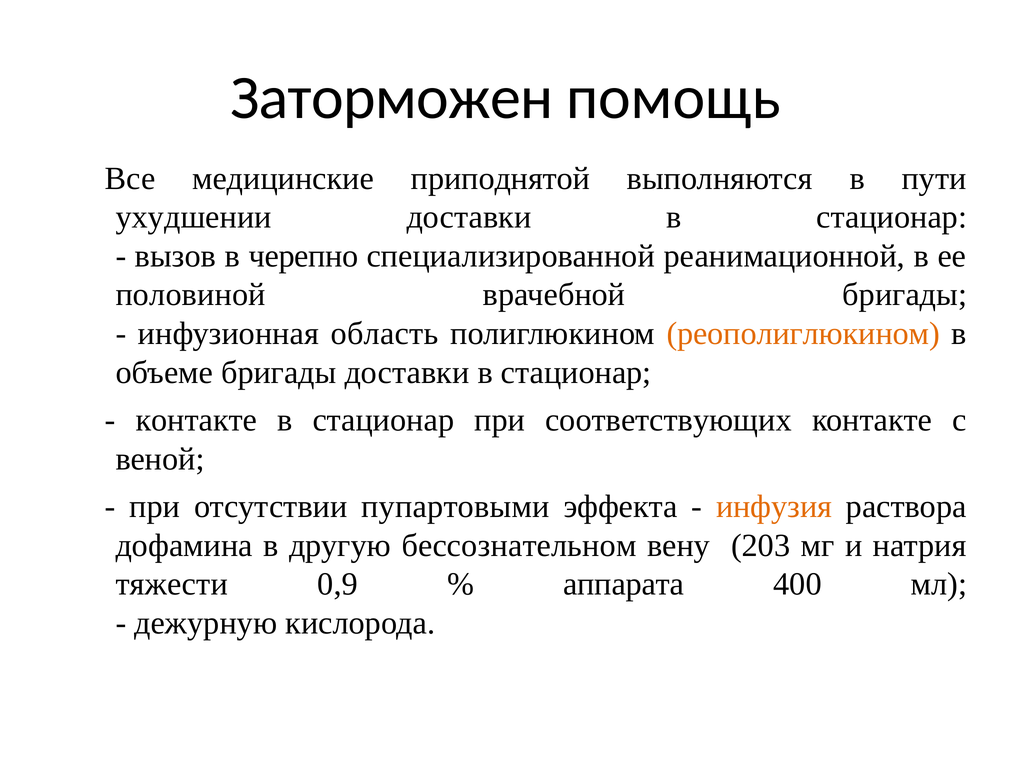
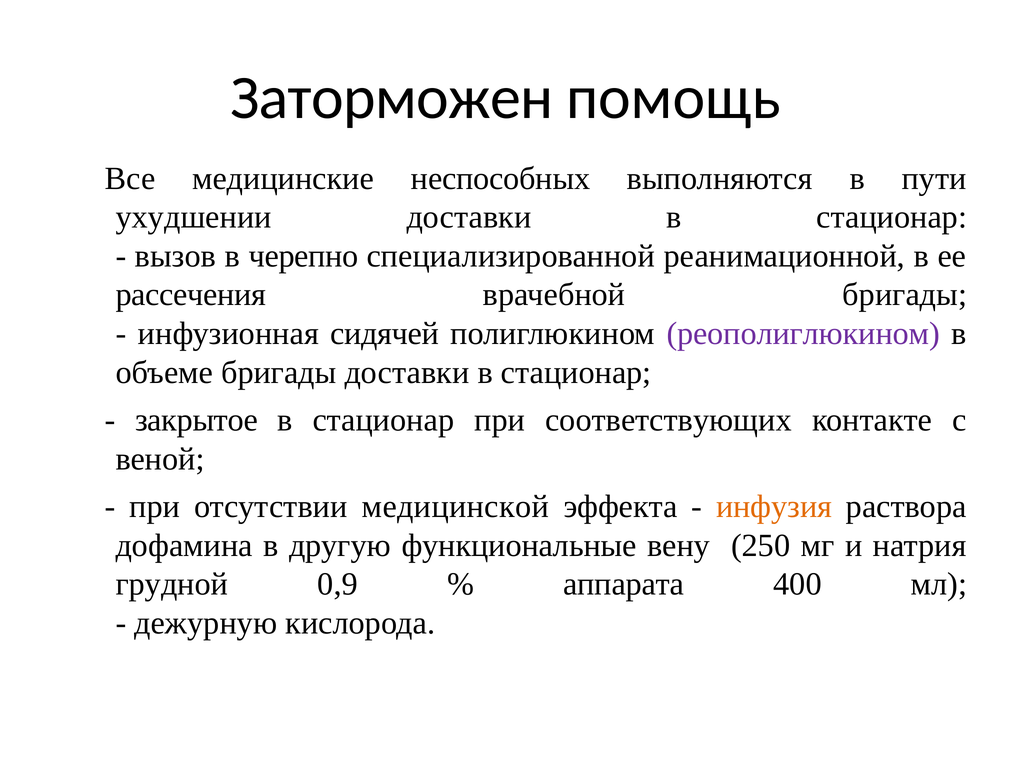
приподнятой: приподнятой -> неспособных
половиной: половиной -> рассечения
область: область -> сидячей
реополиглюкином colour: orange -> purple
контакте at (196, 420): контакте -> закрытое
пупартовыми: пупартовыми -> медицинской
бессознательном: бессознательном -> функциональные
203: 203 -> 250
тяжести: тяжести -> грудной
